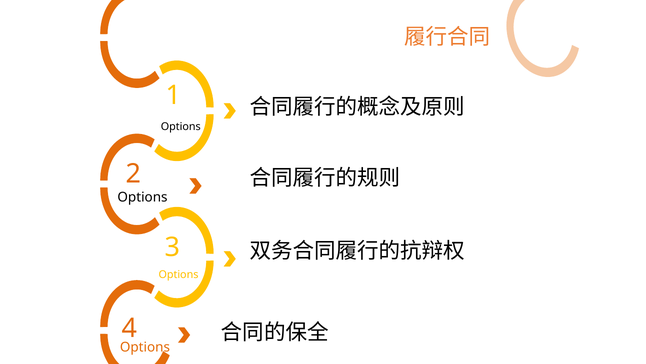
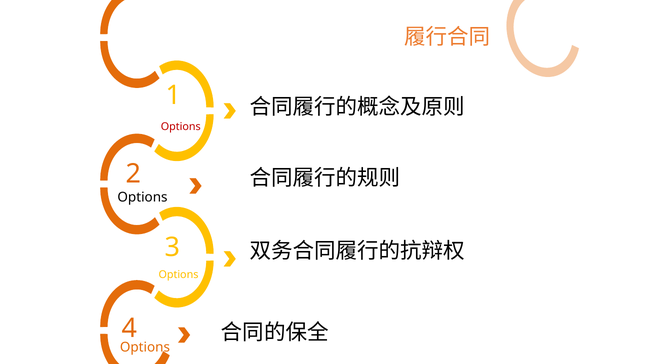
Options at (181, 127) colour: black -> red
